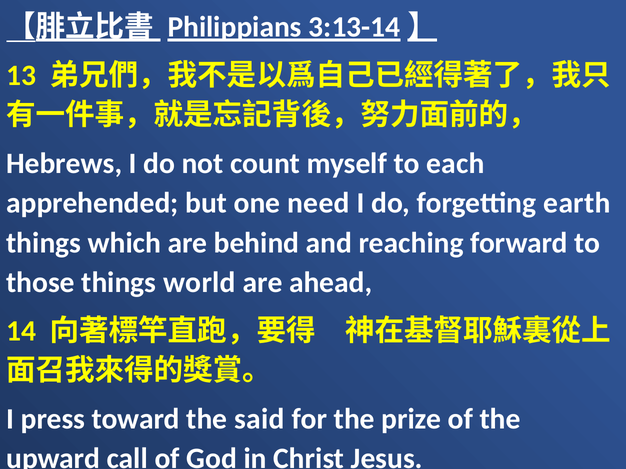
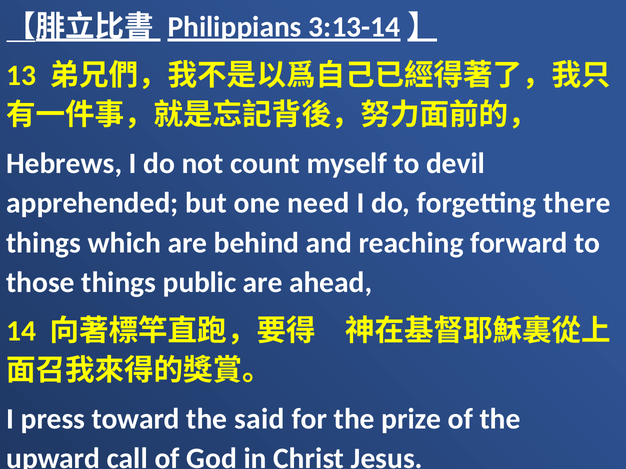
each: each -> devil
earth: earth -> there
world: world -> public
